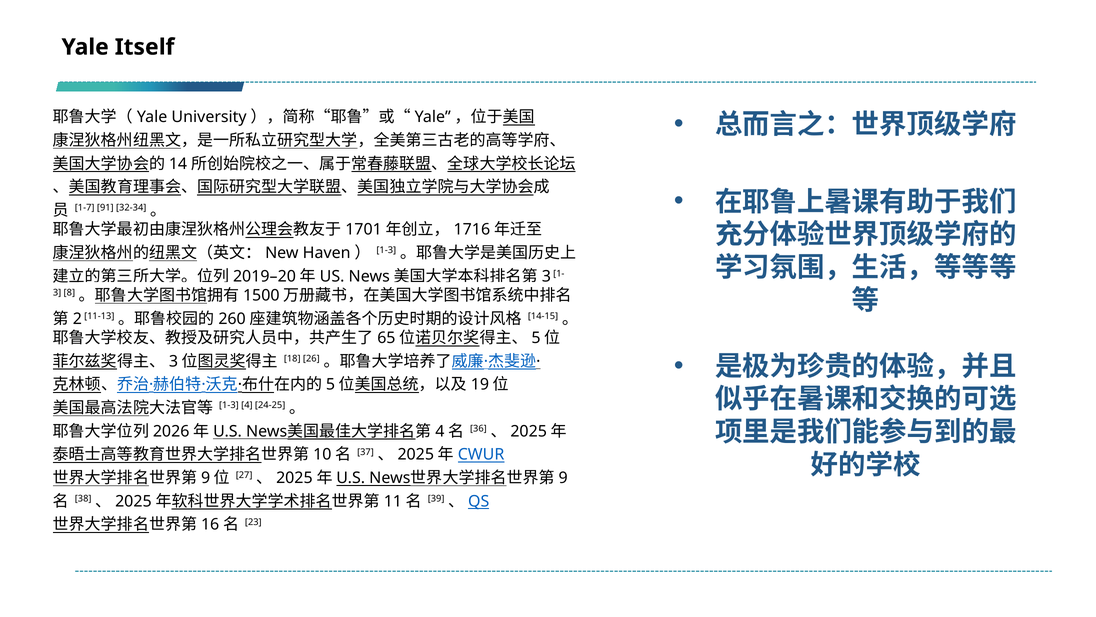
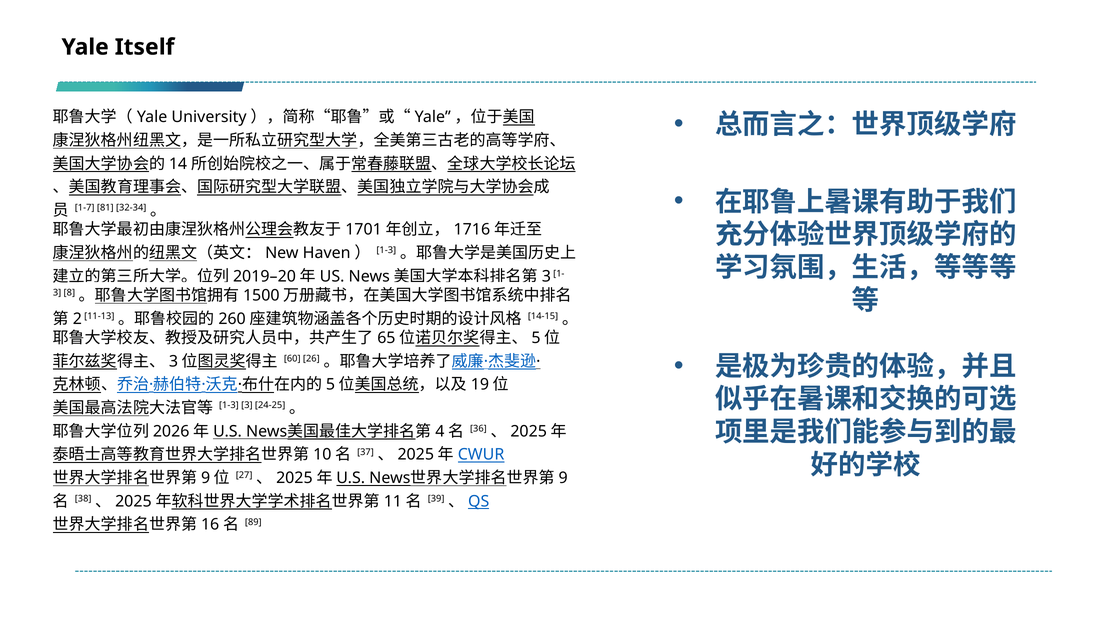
91: 91 -> 81
18: 18 -> 60
1-3 4: 4 -> 3
23: 23 -> 89
